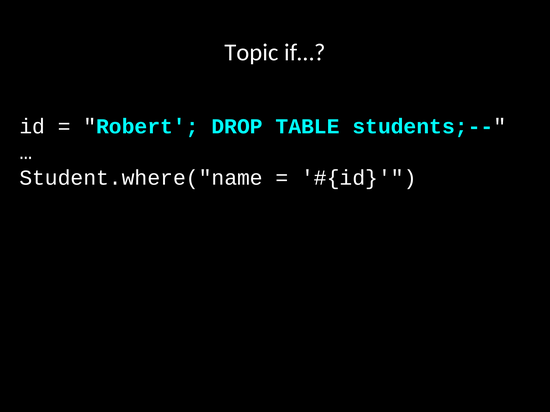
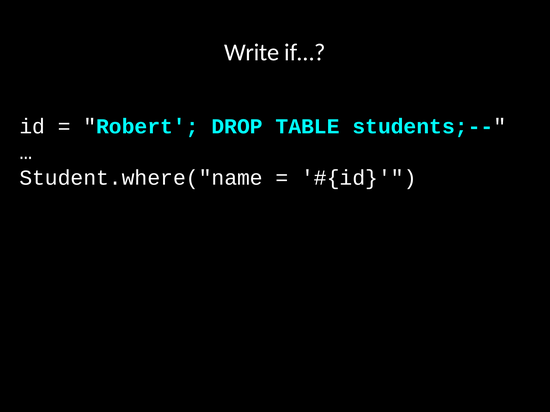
Topic: Topic -> Write
